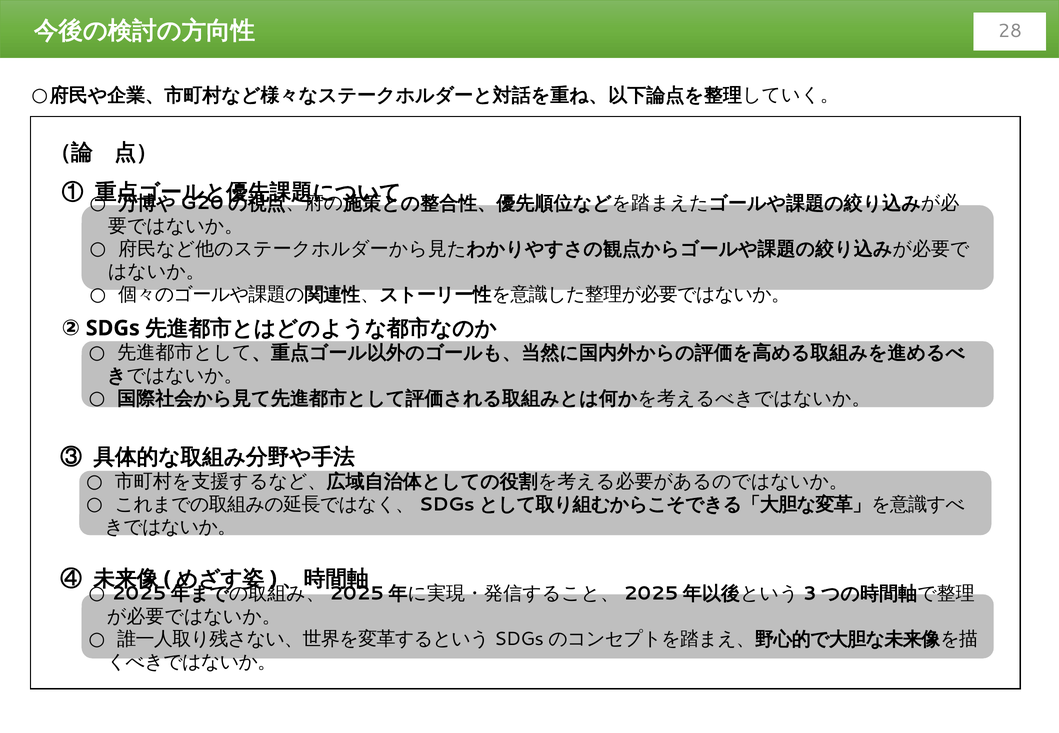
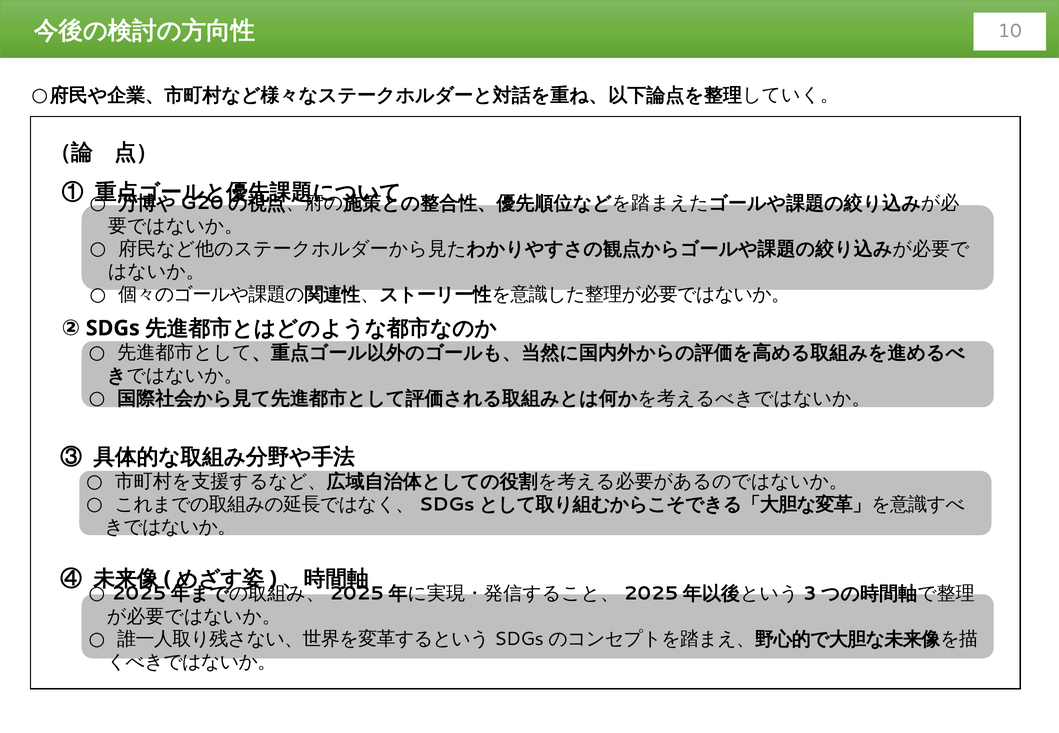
28: 28 -> 10
